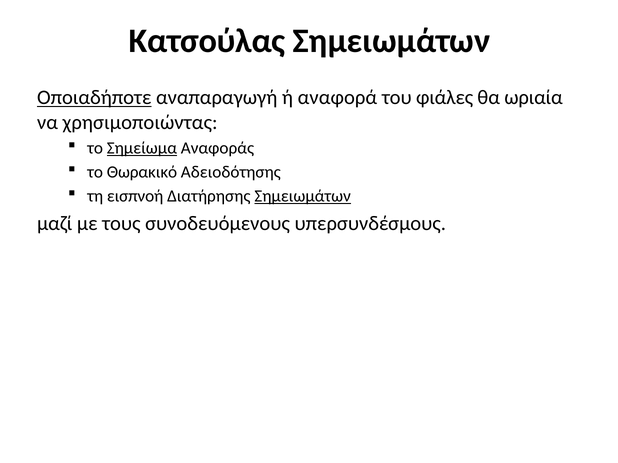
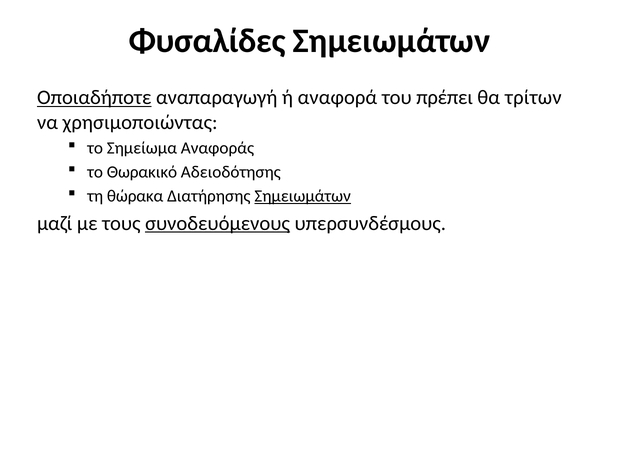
Κατσούλας: Κατσούλας -> Φυσαλίδες
φιάλες: φιάλες -> πρέπει
ωριαία: ωριαία -> τρίτων
Σημείωμα underline: present -> none
εισπνοή: εισπνοή -> θώρακα
συνοδευόμενους underline: none -> present
